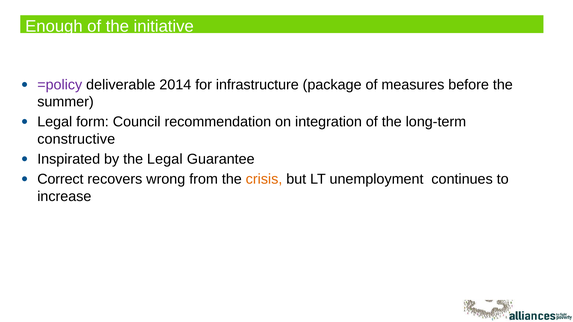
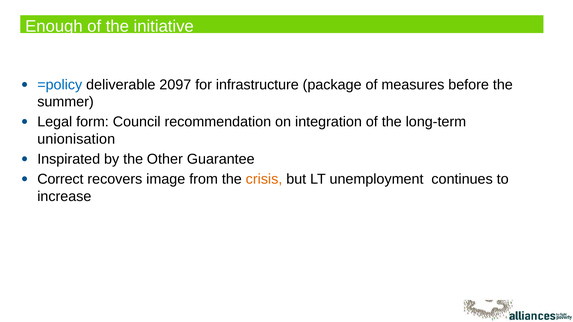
=policy colour: purple -> blue
2014: 2014 -> 2097
constructive: constructive -> unionisation
the Legal: Legal -> Other
wrong: wrong -> image
